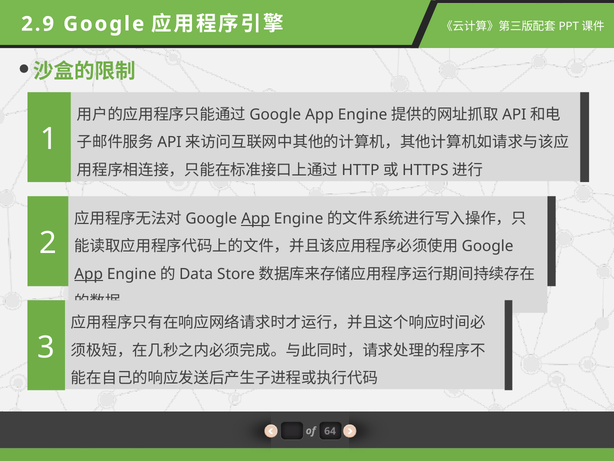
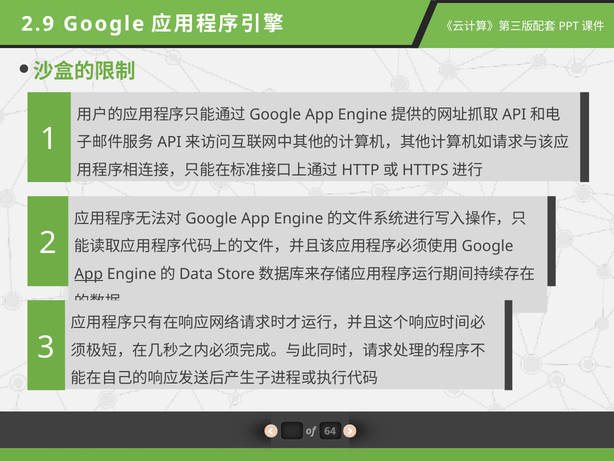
App at (256, 218) underline: present -> none
